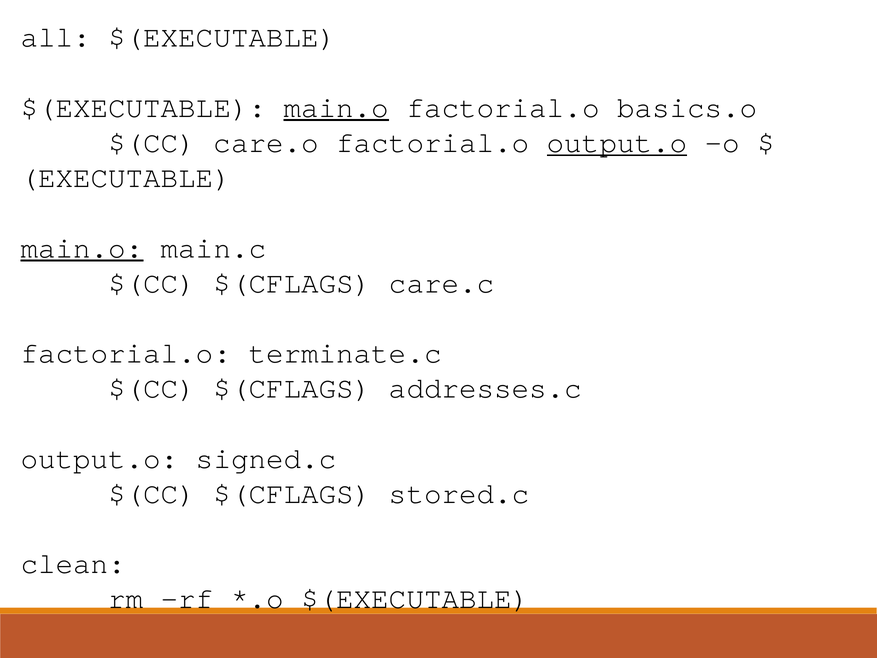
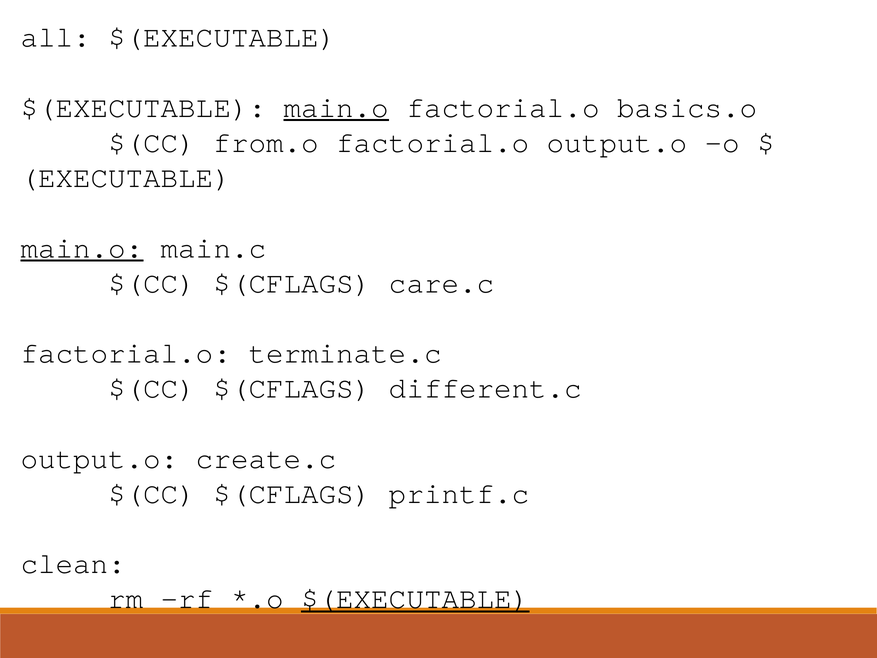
care.o: care.o -> from.o
output.o at (617, 143) underline: present -> none
addresses.c: addresses.c -> different.c
signed.c: signed.c -> create.c
stored.c: stored.c -> printf.c
$(EXECUTABLE at (415, 599) underline: none -> present
